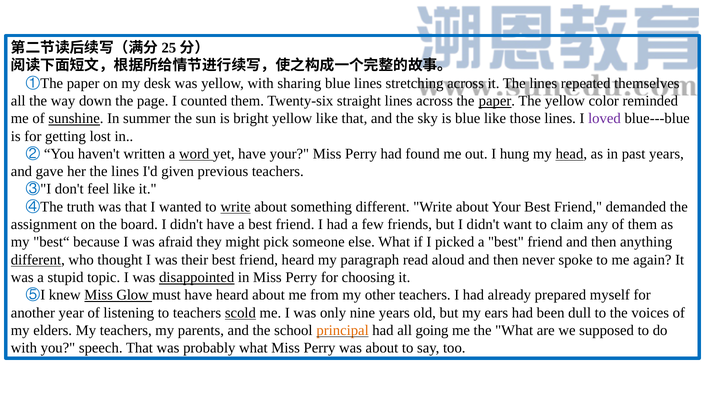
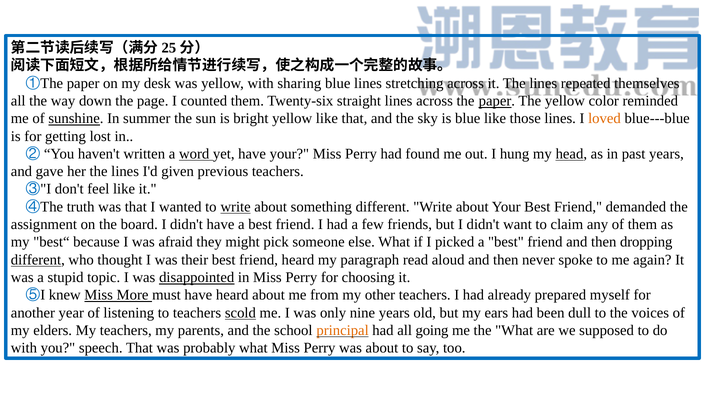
loved colour: purple -> orange
anything: anything -> dropping
Glow: Glow -> More
